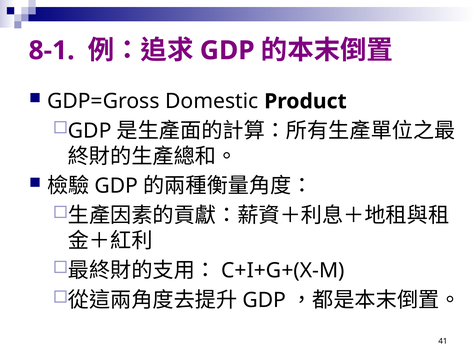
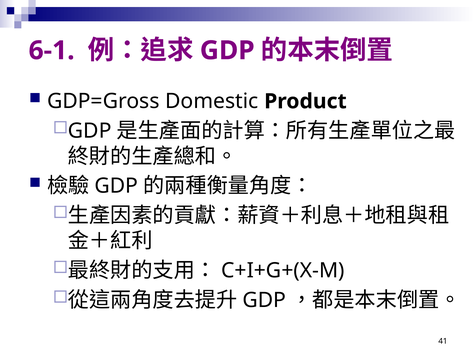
8-1: 8-1 -> 6-1
